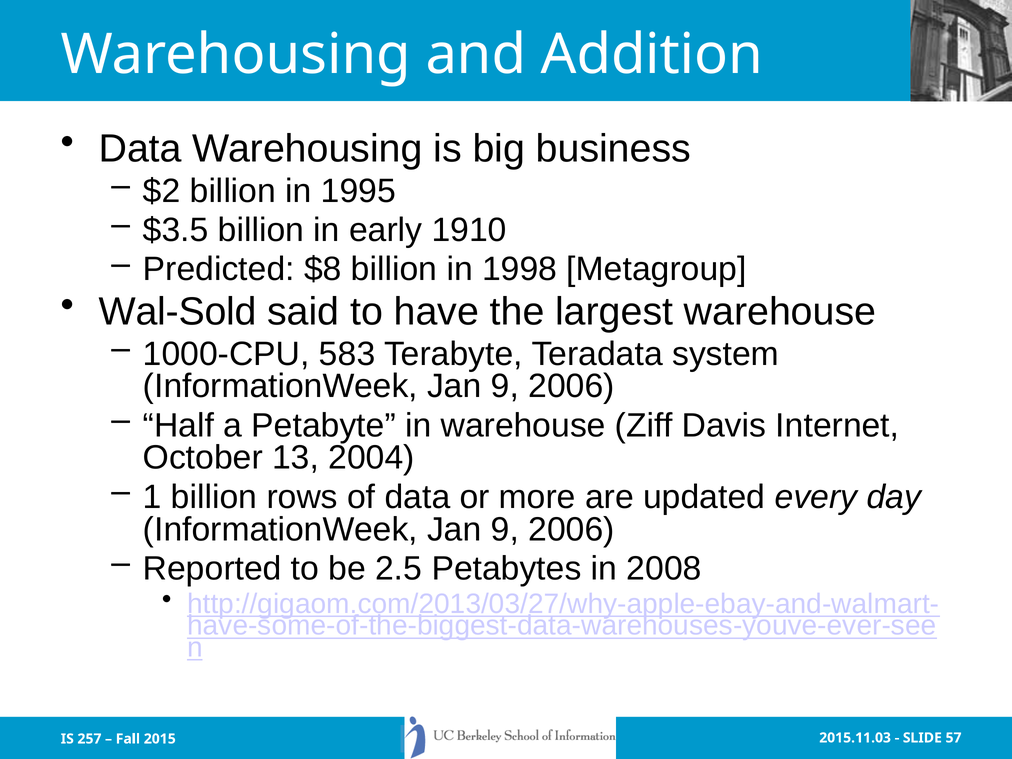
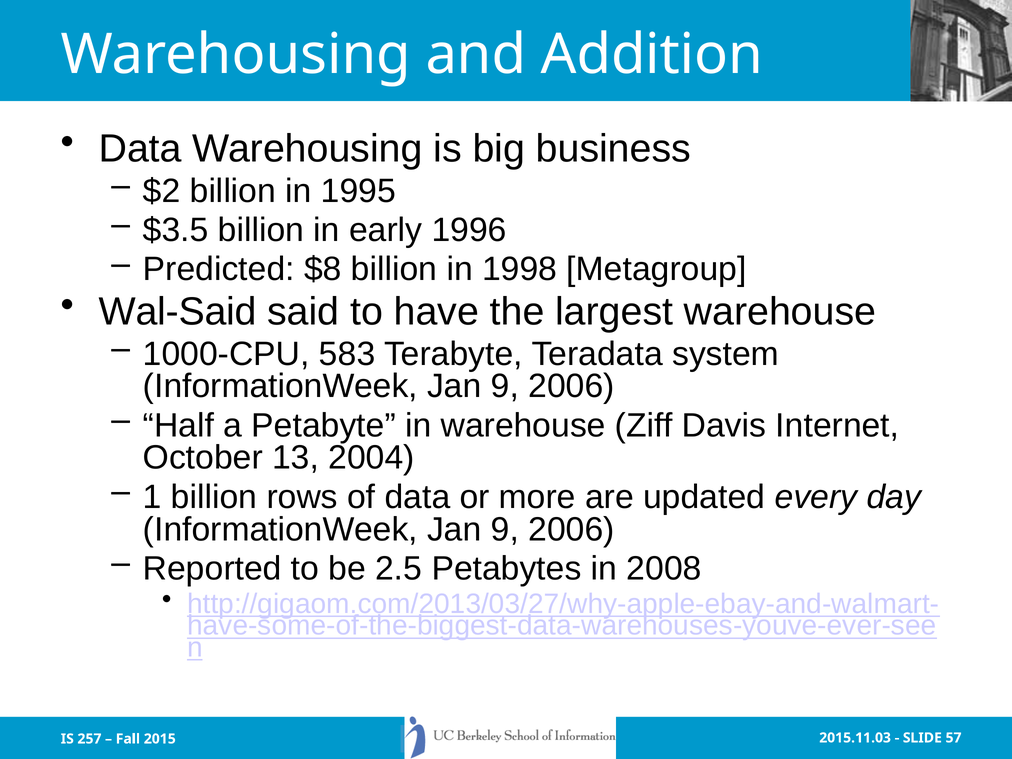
1910: 1910 -> 1996
Wal-Sold: Wal-Sold -> Wal-Said
